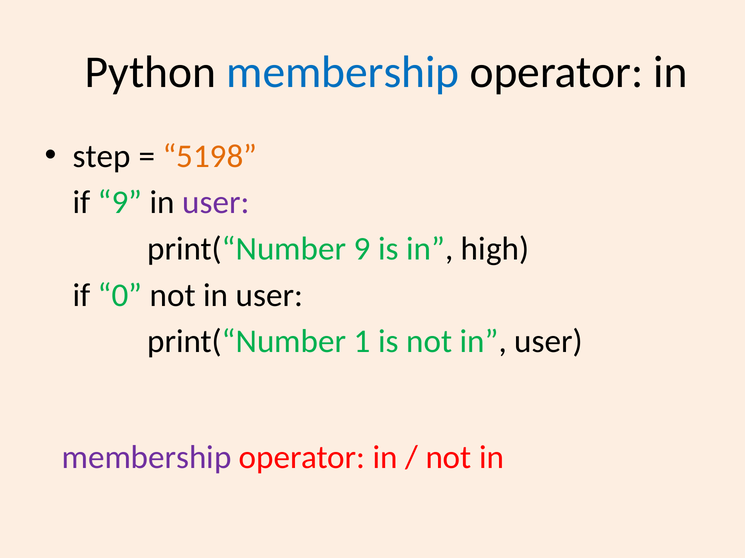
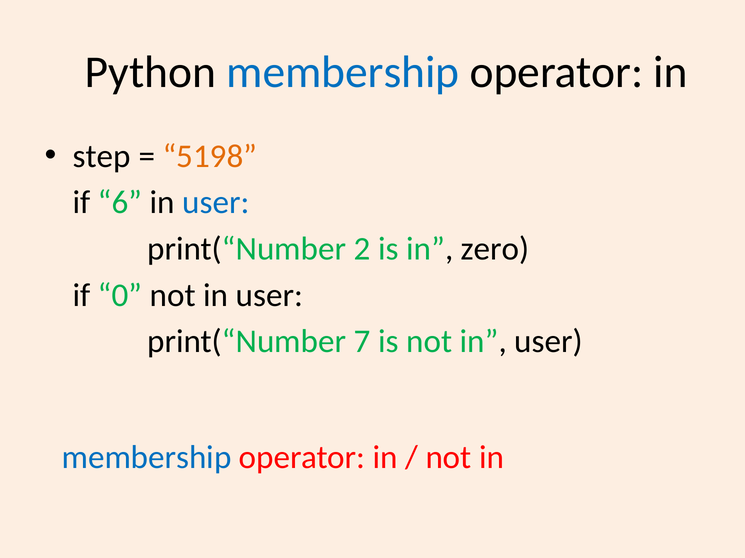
if 9: 9 -> 6
user at (216, 203) colour: purple -> blue
print(“Number 9: 9 -> 2
high: high -> zero
1: 1 -> 7
membership at (147, 458) colour: purple -> blue
